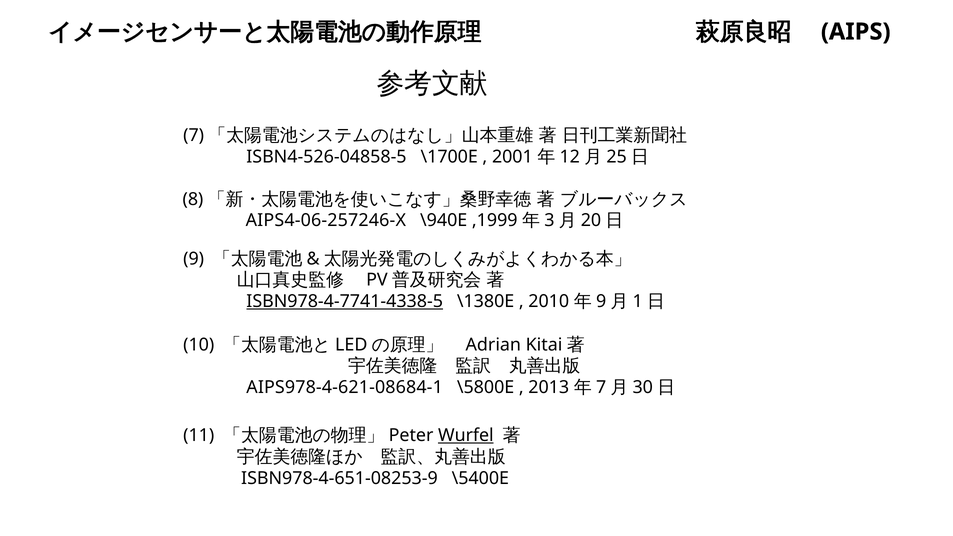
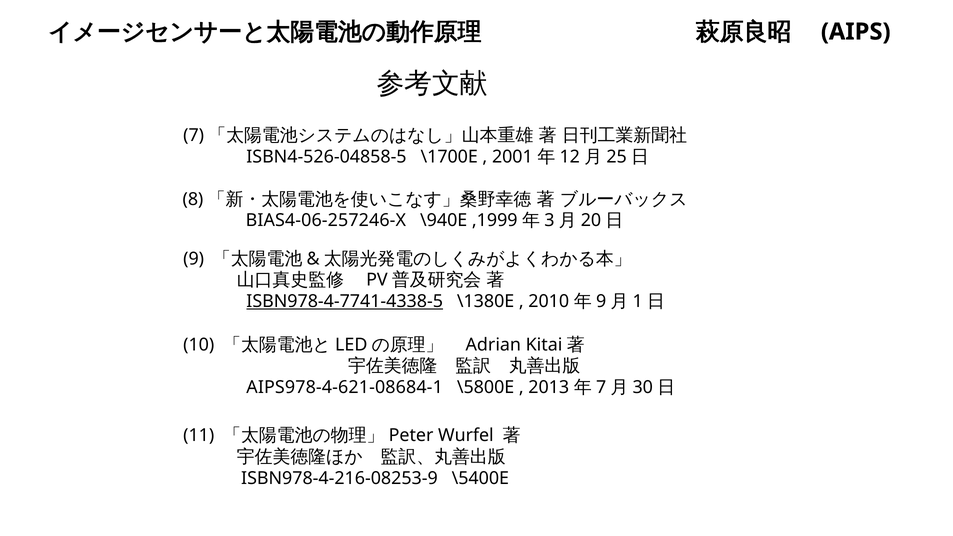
AIPS4-06-257246-X: AIPS4-06-257246-X -> BIAS4-06-257246-X
Wurfel underline: present -> none
ISBN978-4-651-08253-9: ISBN978-4-651-08253-9 -> ISBN978-4-216-08253-9
